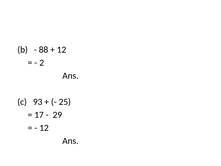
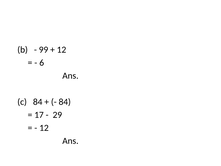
88: 88 -> 99
2: 2 -> 6
c 93: 93 -> 84
25 at (65, 102): 25 -> 84
